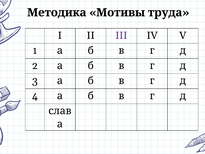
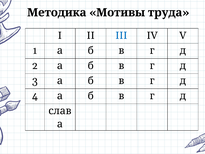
III colour: purple -> blue
